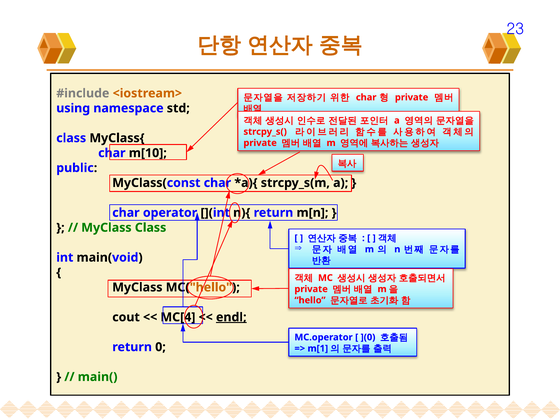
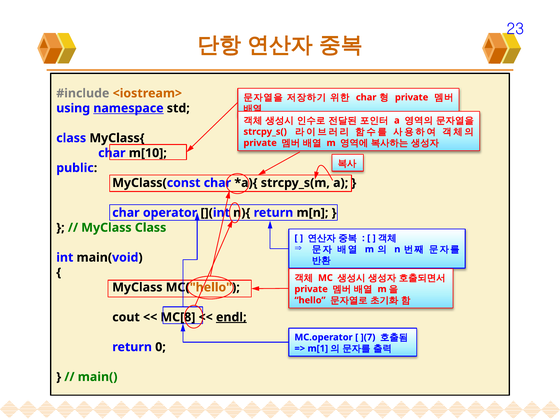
namespace underline: none -> present
MC[4: MC[4 -> MC[8
](0: ](0 -> ](7
